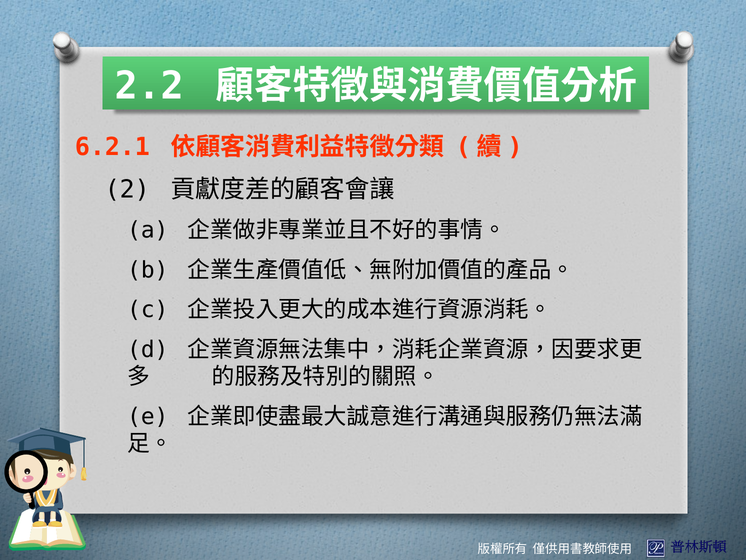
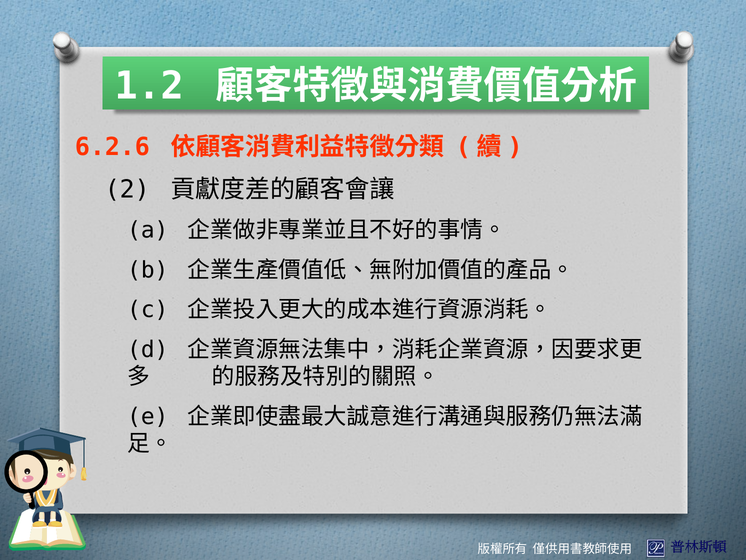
2.2: 2.2 -> 1.2
6.2.1: 6.2.1 -> 6.2.6
